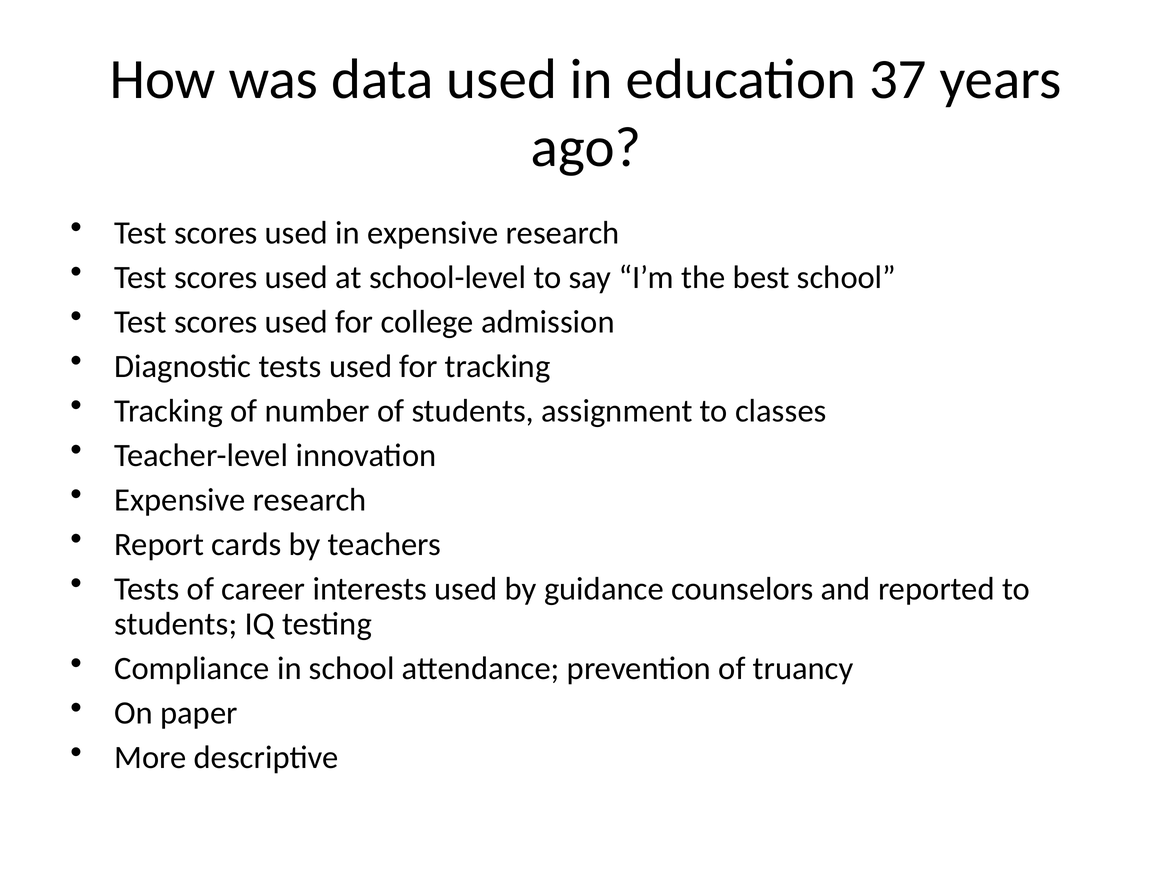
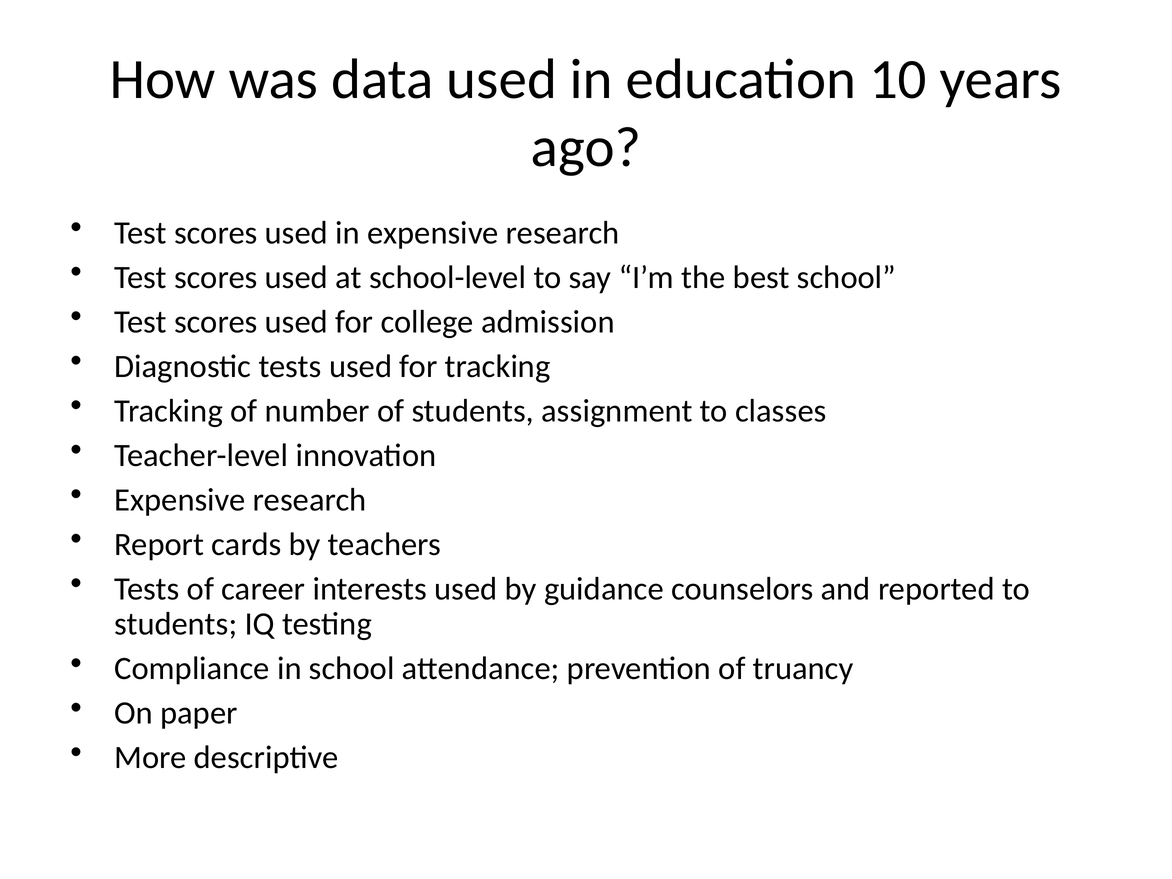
37: 37 -> 10
